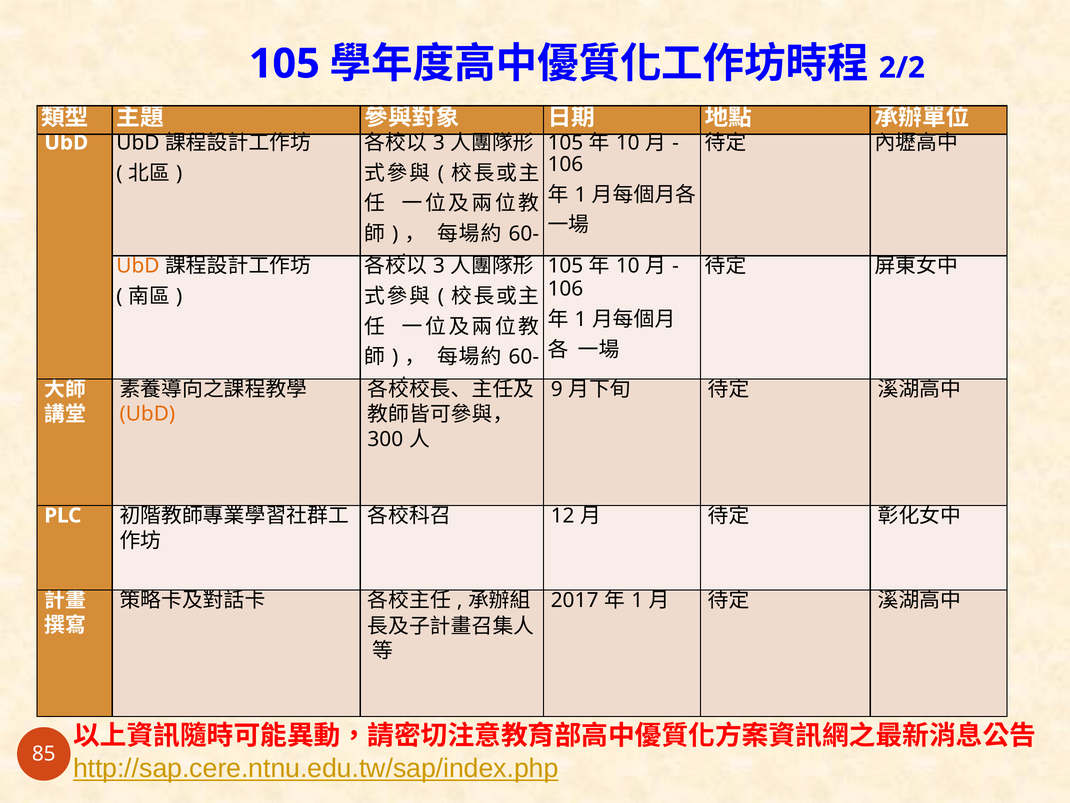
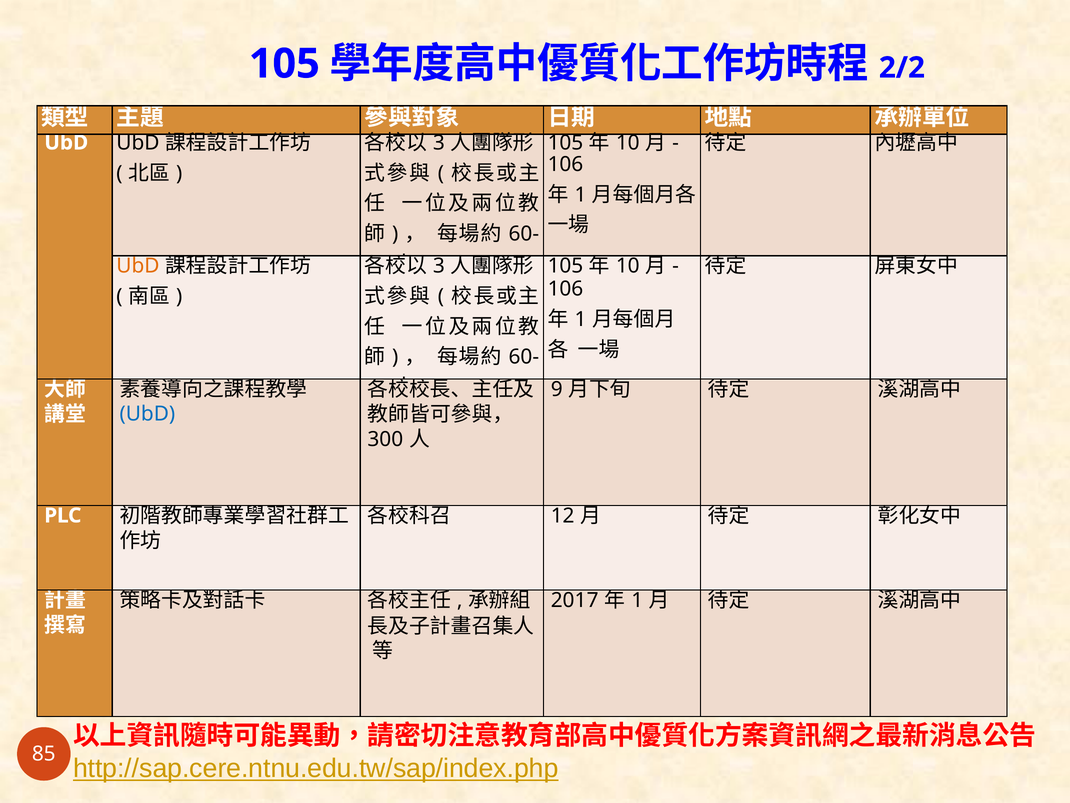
UbD at (147, 414) colour: orange -> blue
